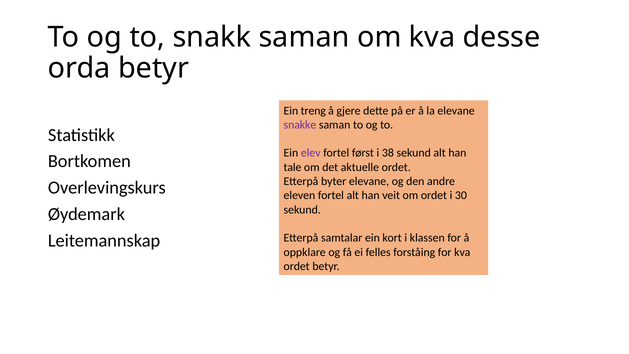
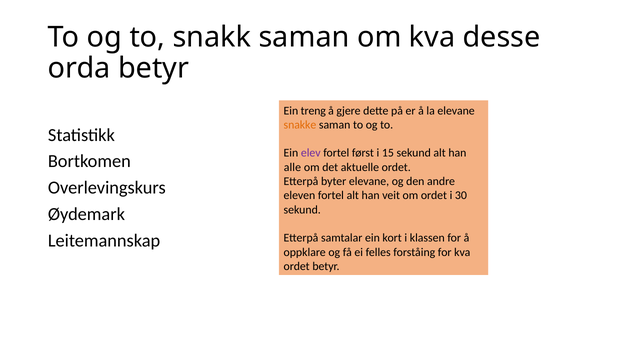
snakke colour: purple -> orange
38: 38 -> 15
tale: tale -> alle
